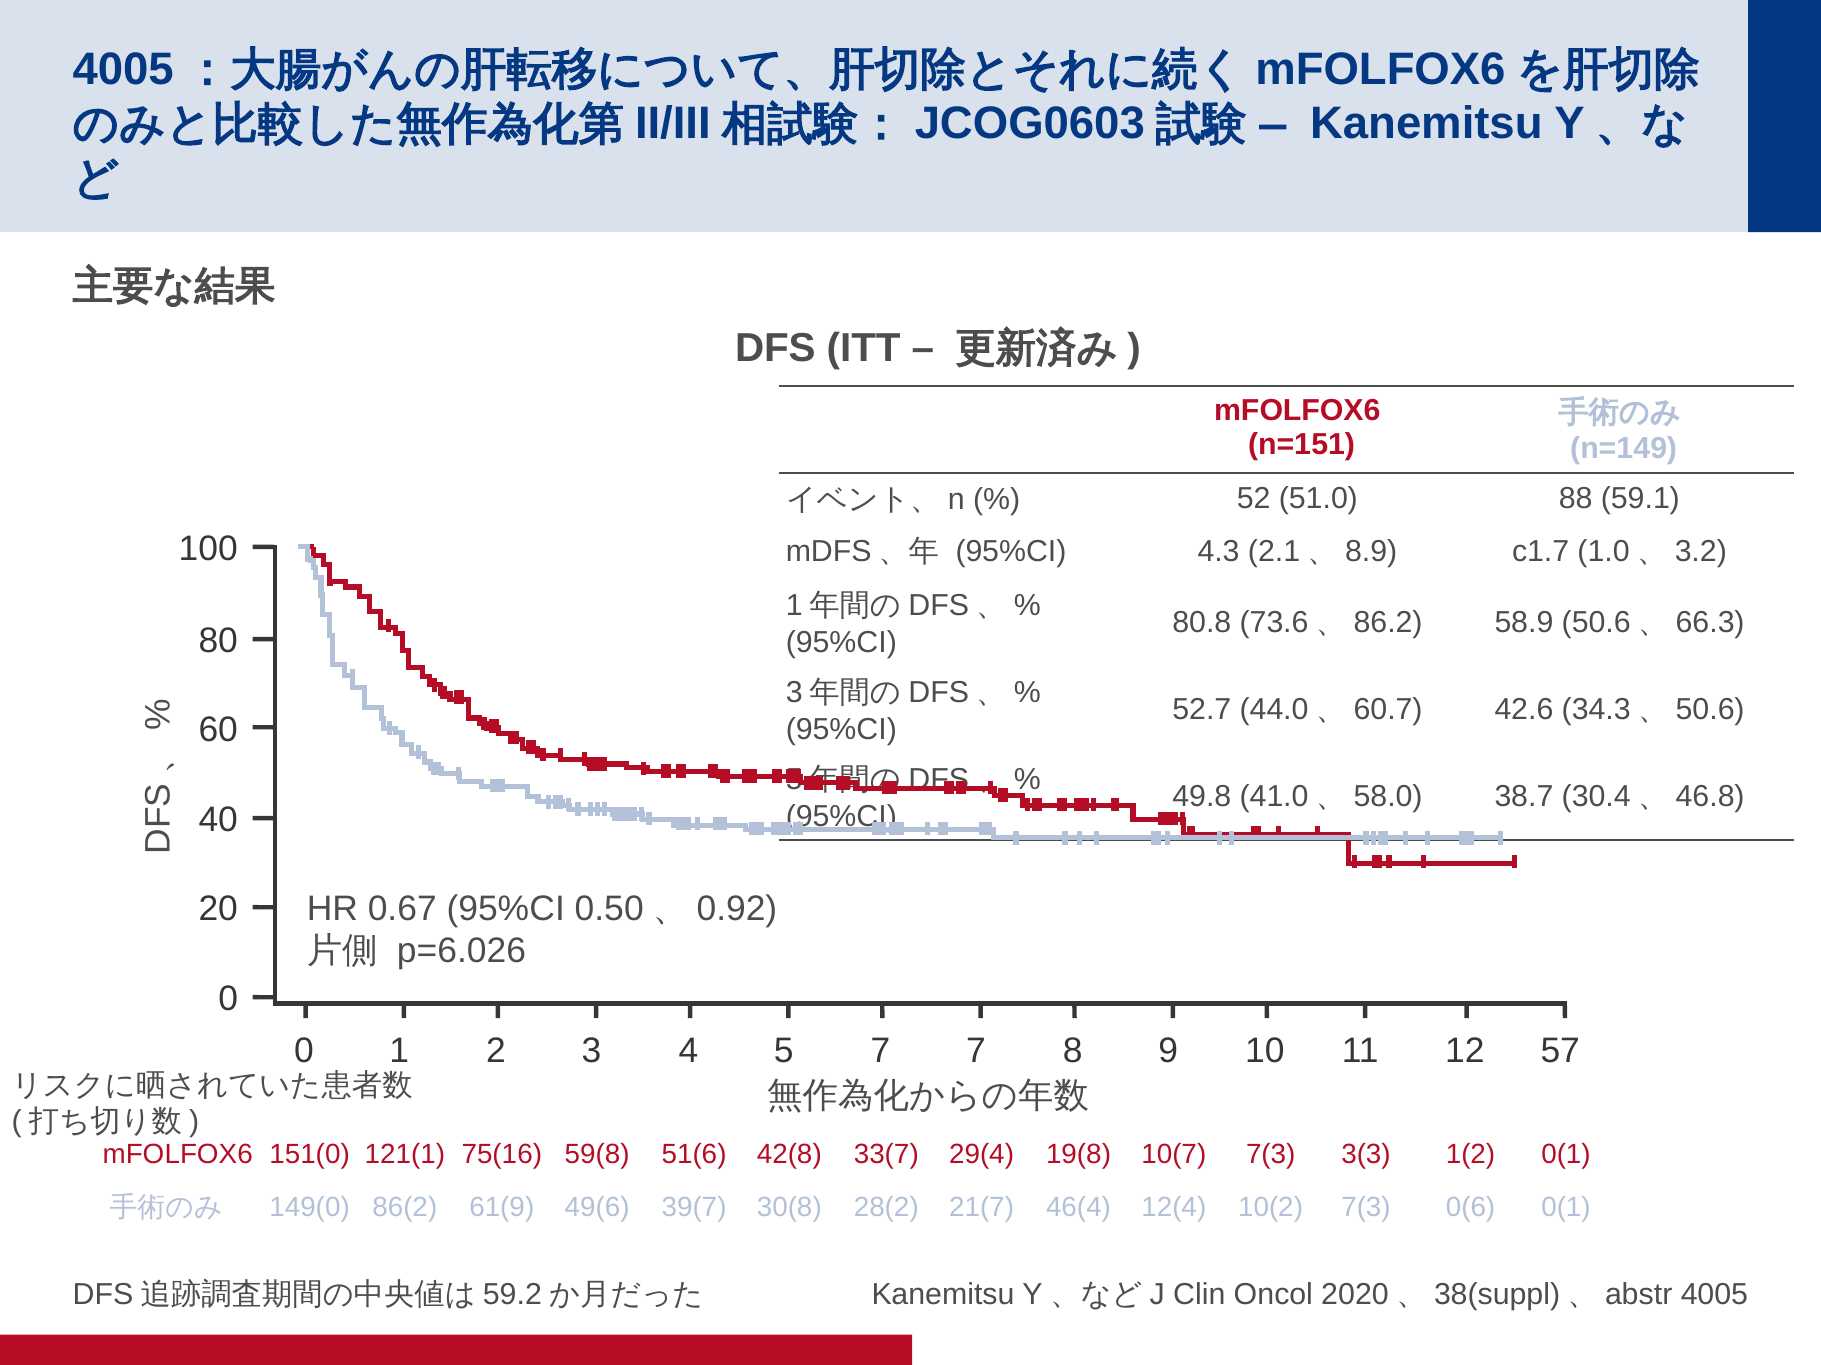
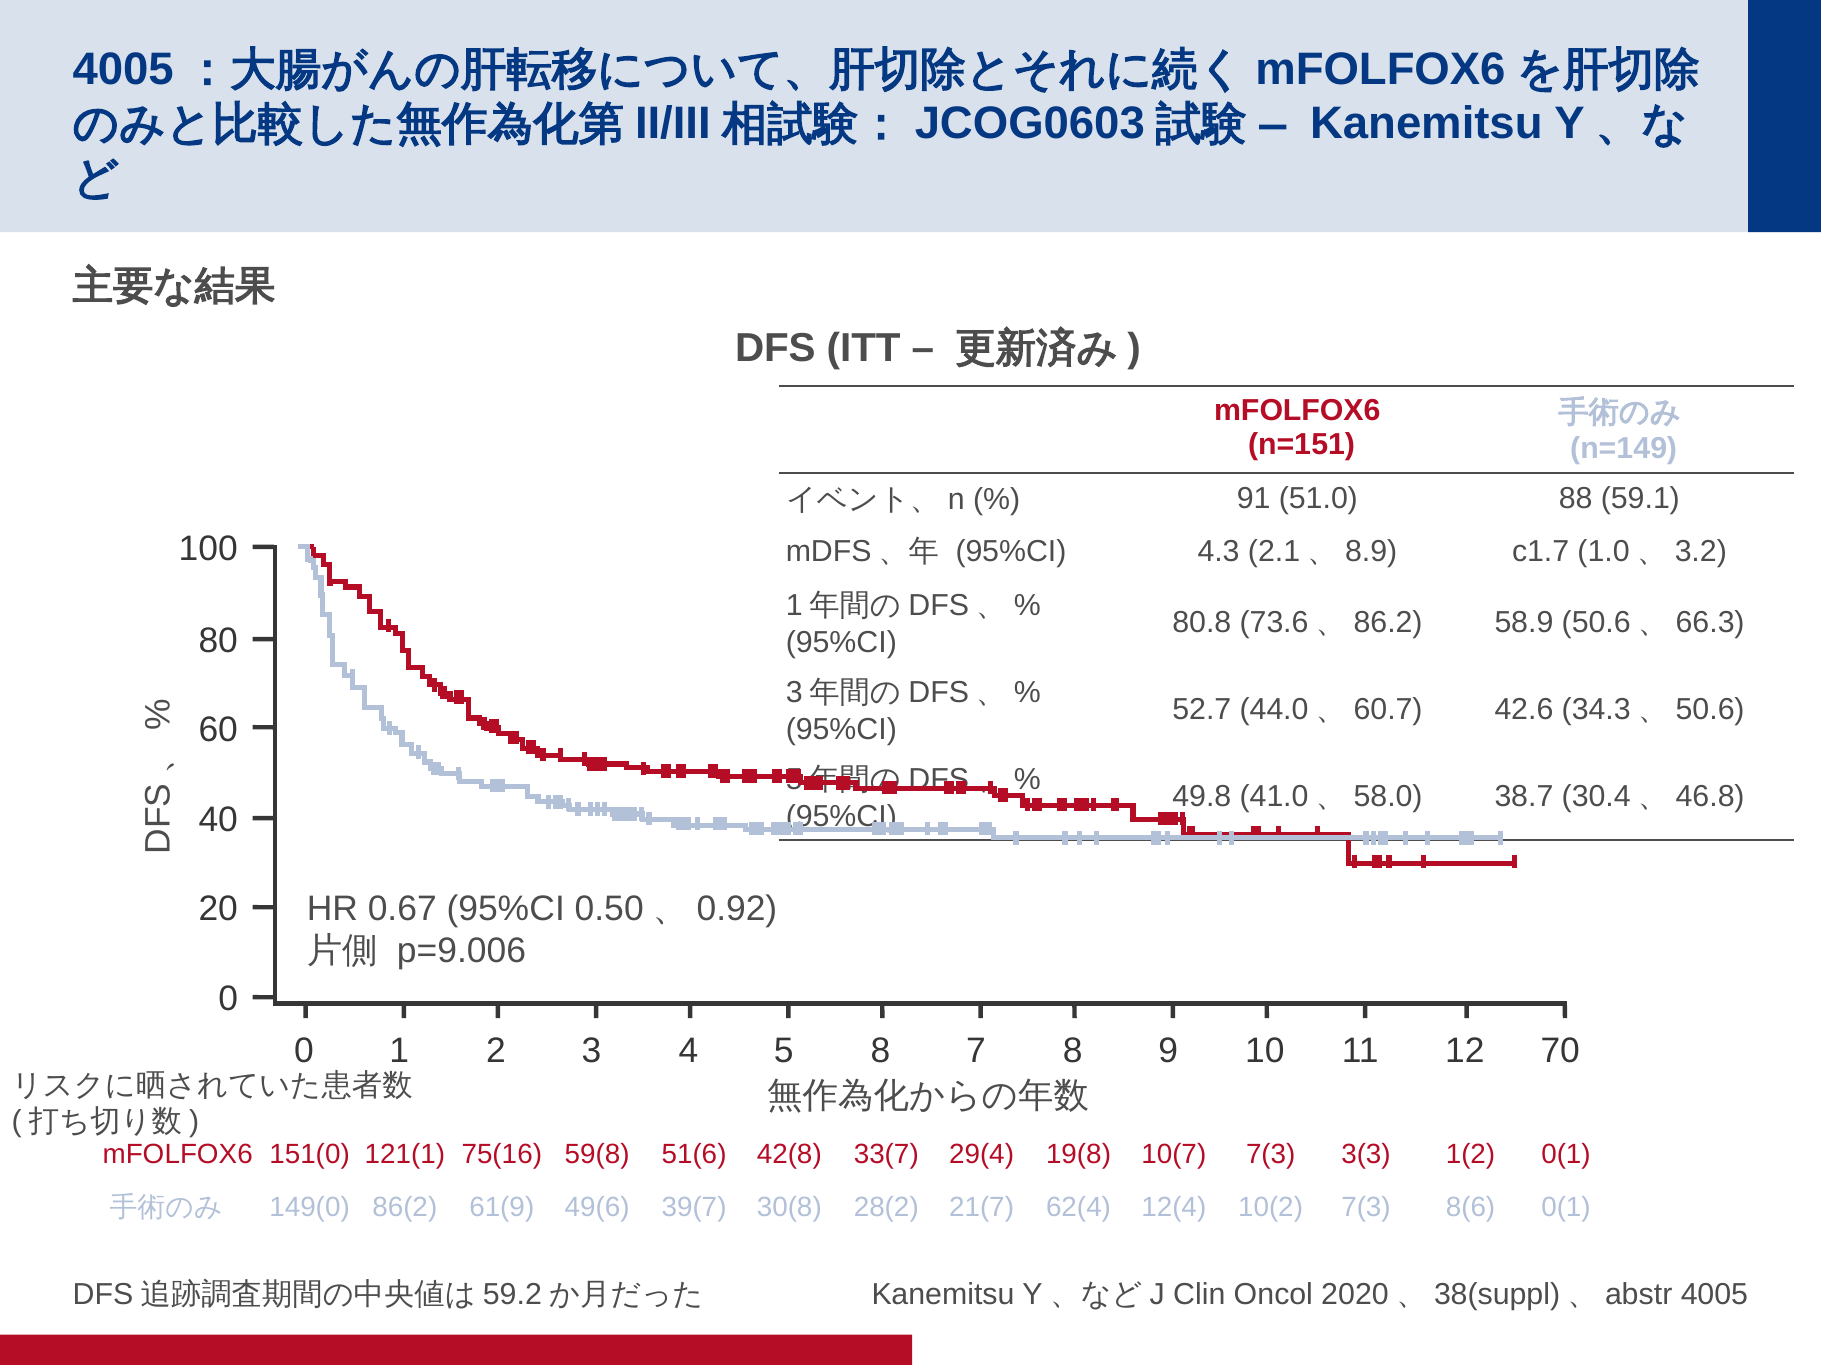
52: 52 -> 91
p=6.026: p=6.026 -> p=9.006
5 7: 7 -> 8
57: 57 -> 70
46(4: 46(4 -> 62(4
0(6: 0(6 -> 8(6
